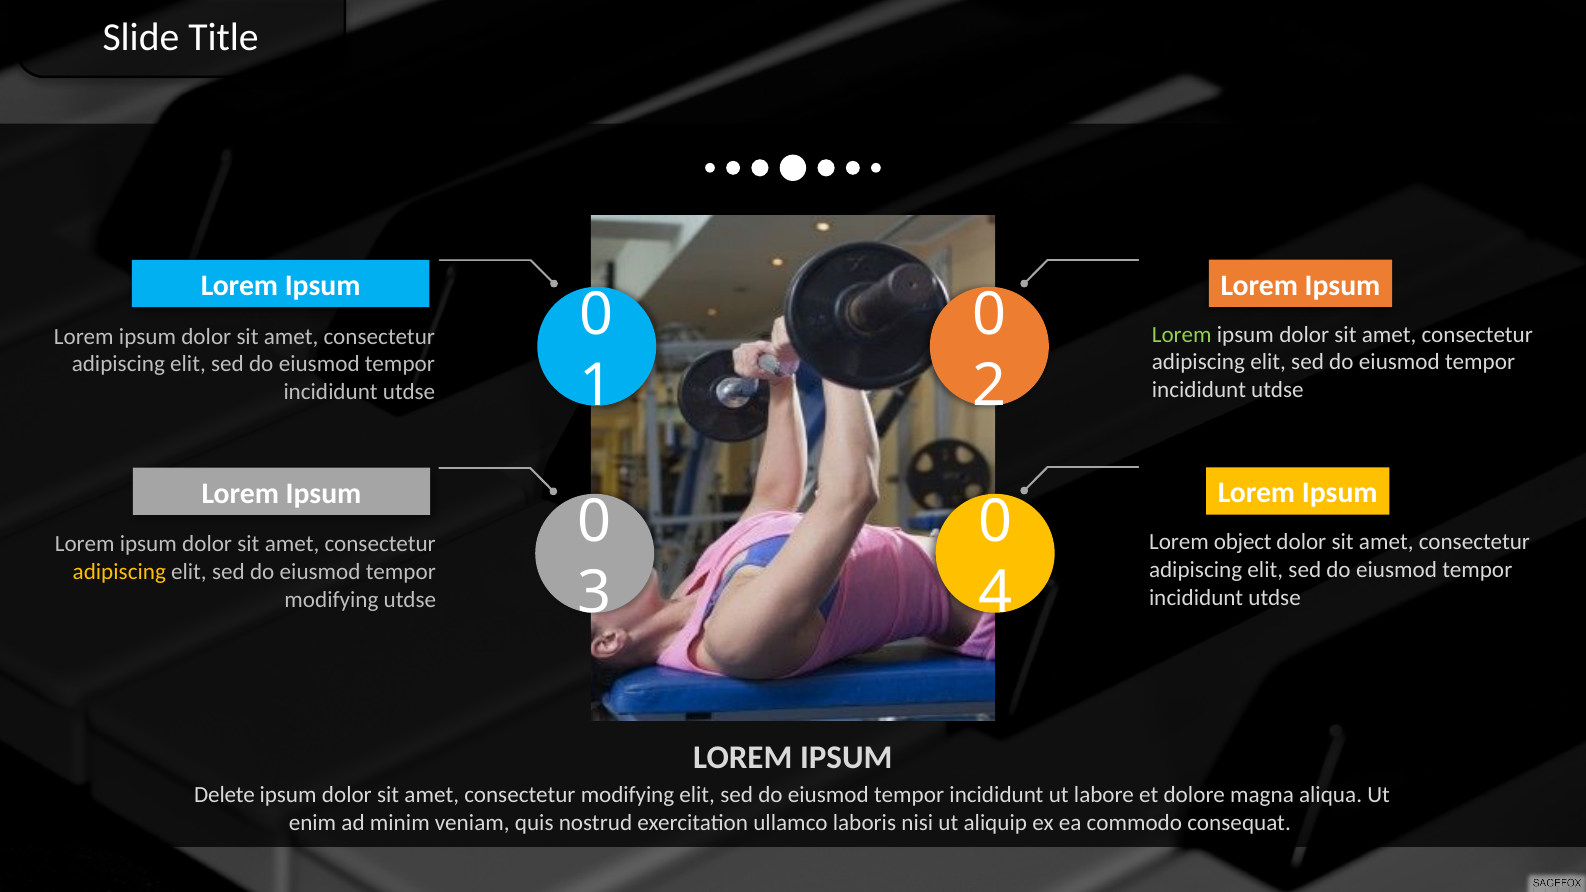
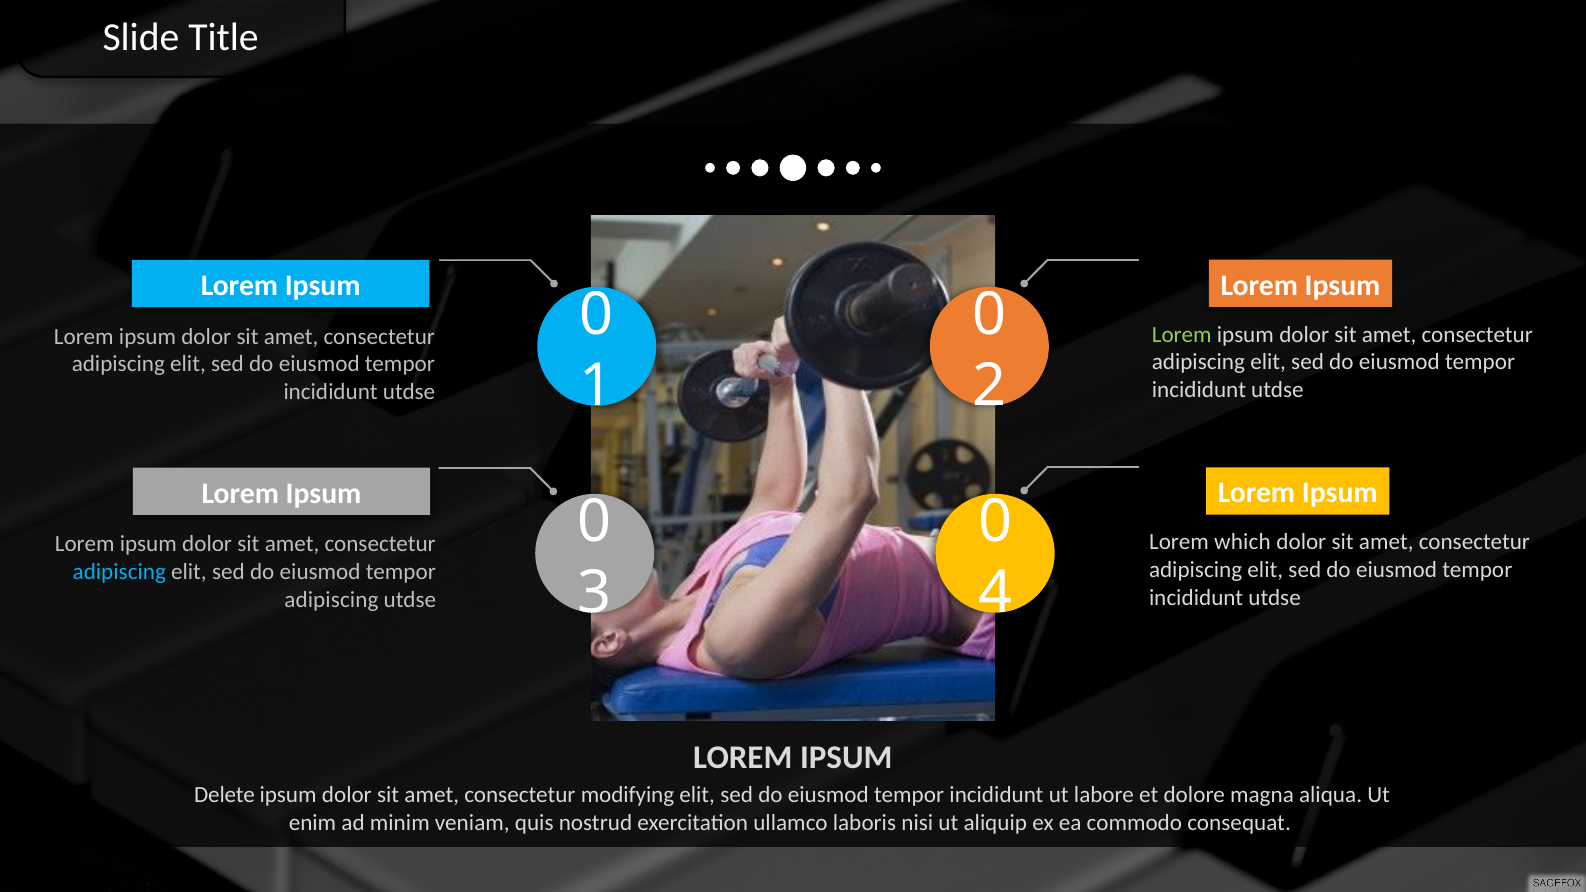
object: object -> which
adipiscing at (119, 572) colour: yellow -> light blue
modifying at (331, 600): modifying -> adipiscing
